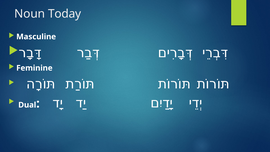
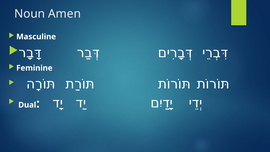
Today: Today -> Amen
